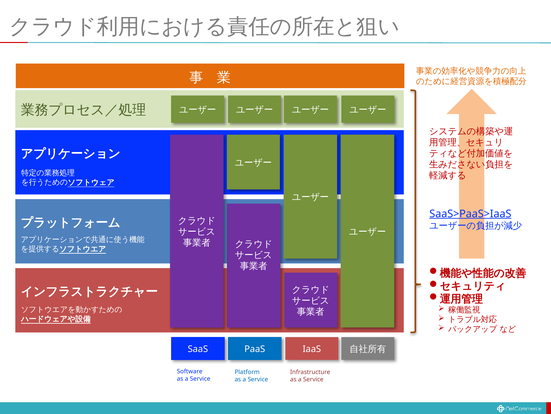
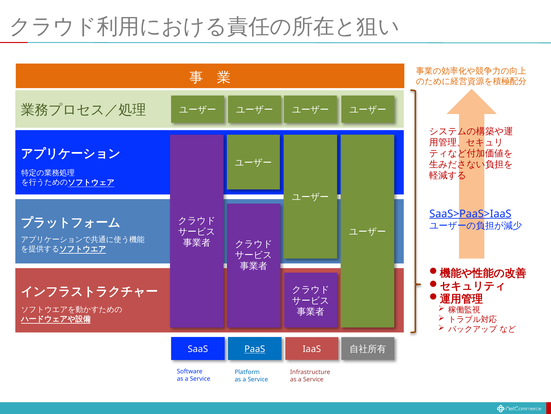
PaaS underline: none -> present
